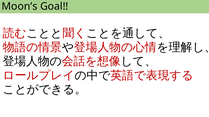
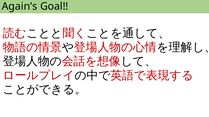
Moon’s: Moon’s -> Again’s
